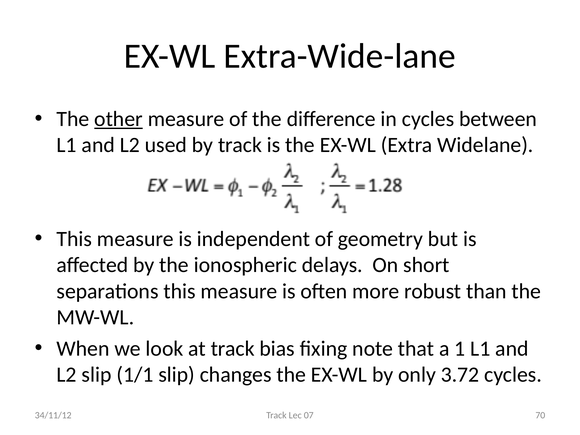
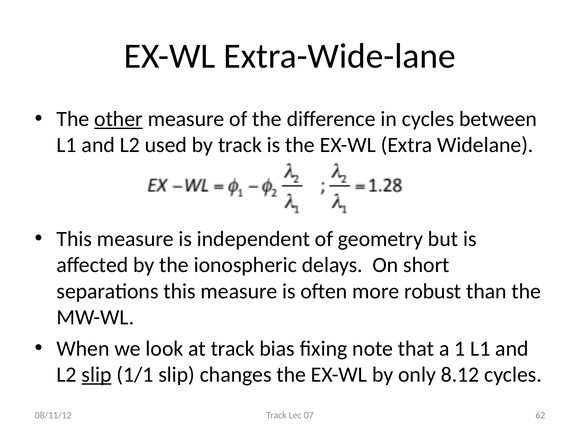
slip at (97, 375) underline: none -> present
3.72: 3.72 -> 8.12
70: 70 -> 62
34/11/12: 34/11/12 -> 08/11/12
